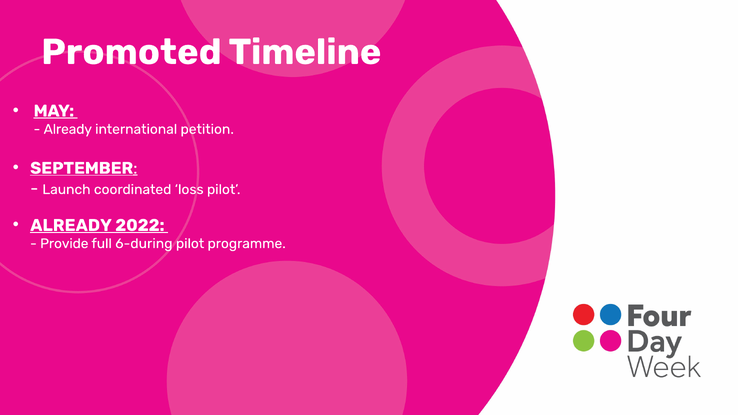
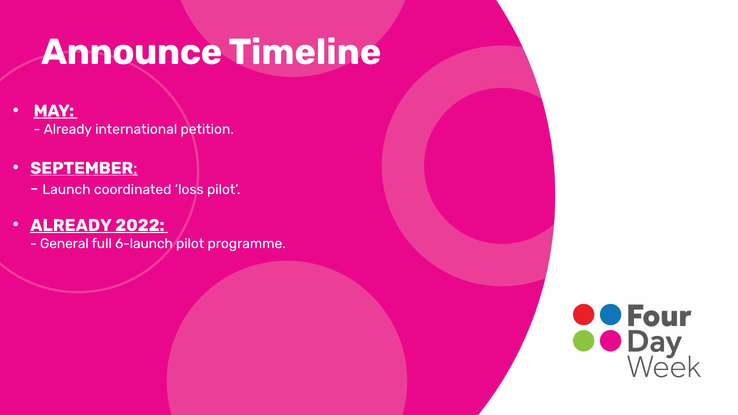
Promoted: Promoted -> Announce
Provide: Provide -> General
6-during: 6-during -> 6-launch
